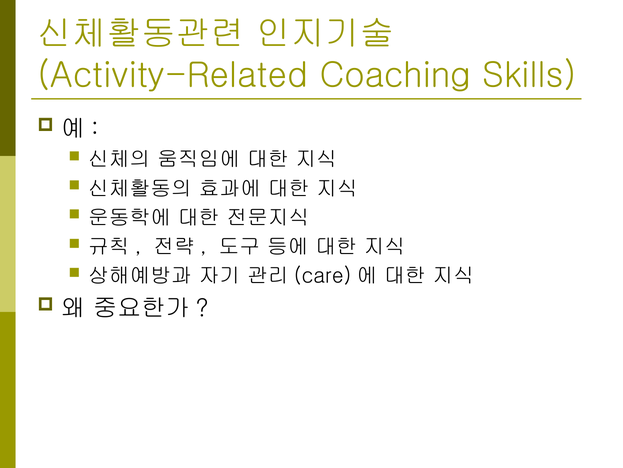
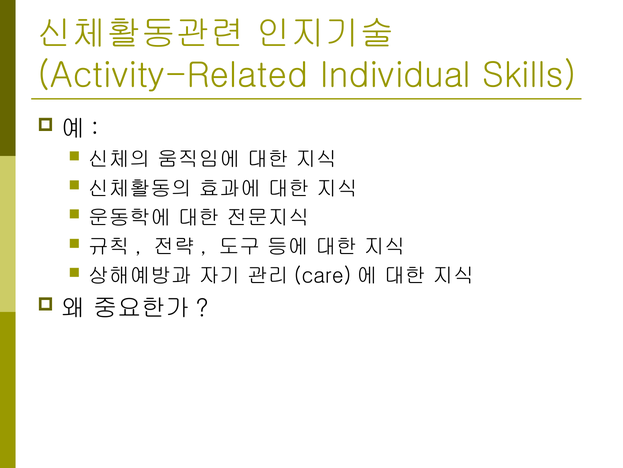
Coaching: Coaching -> Individual
